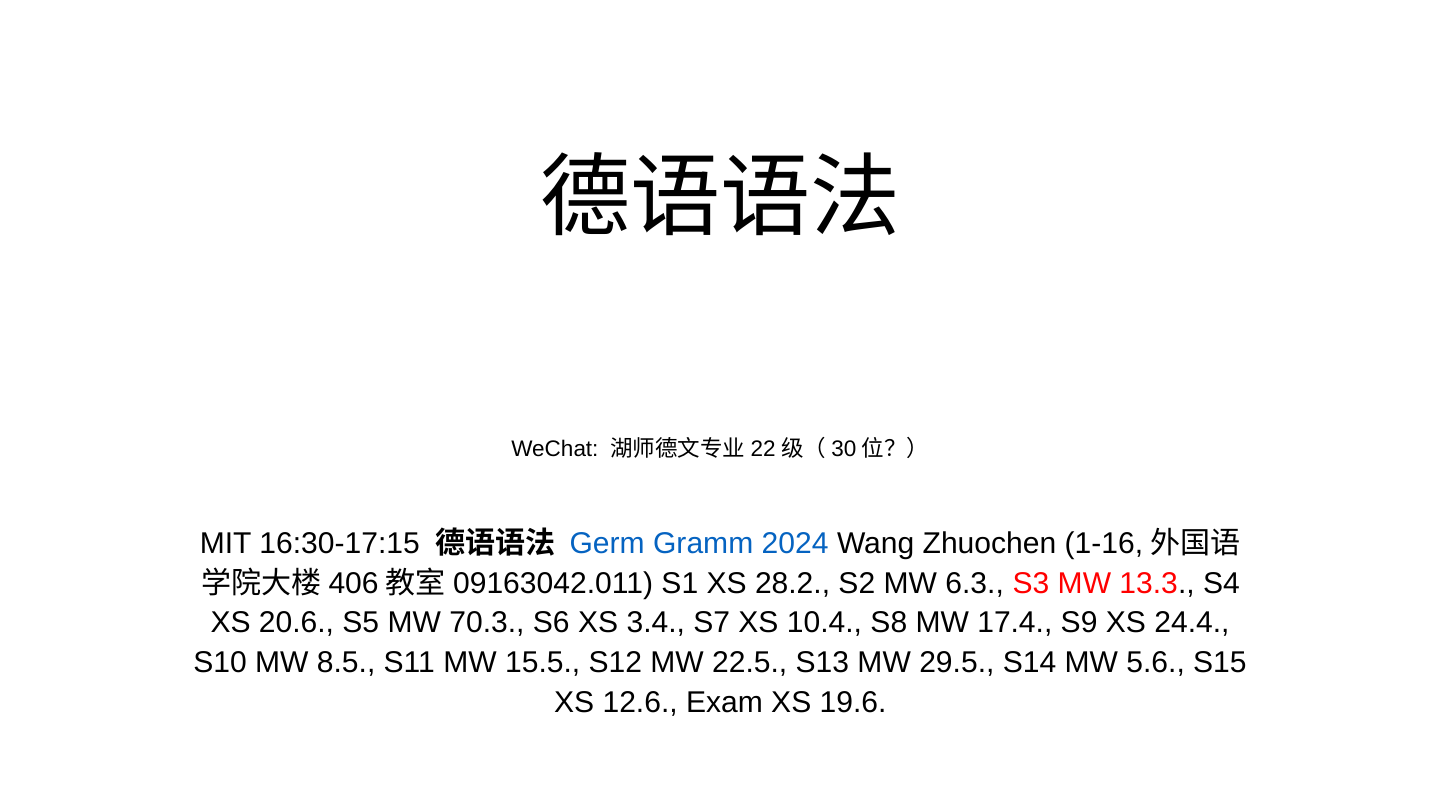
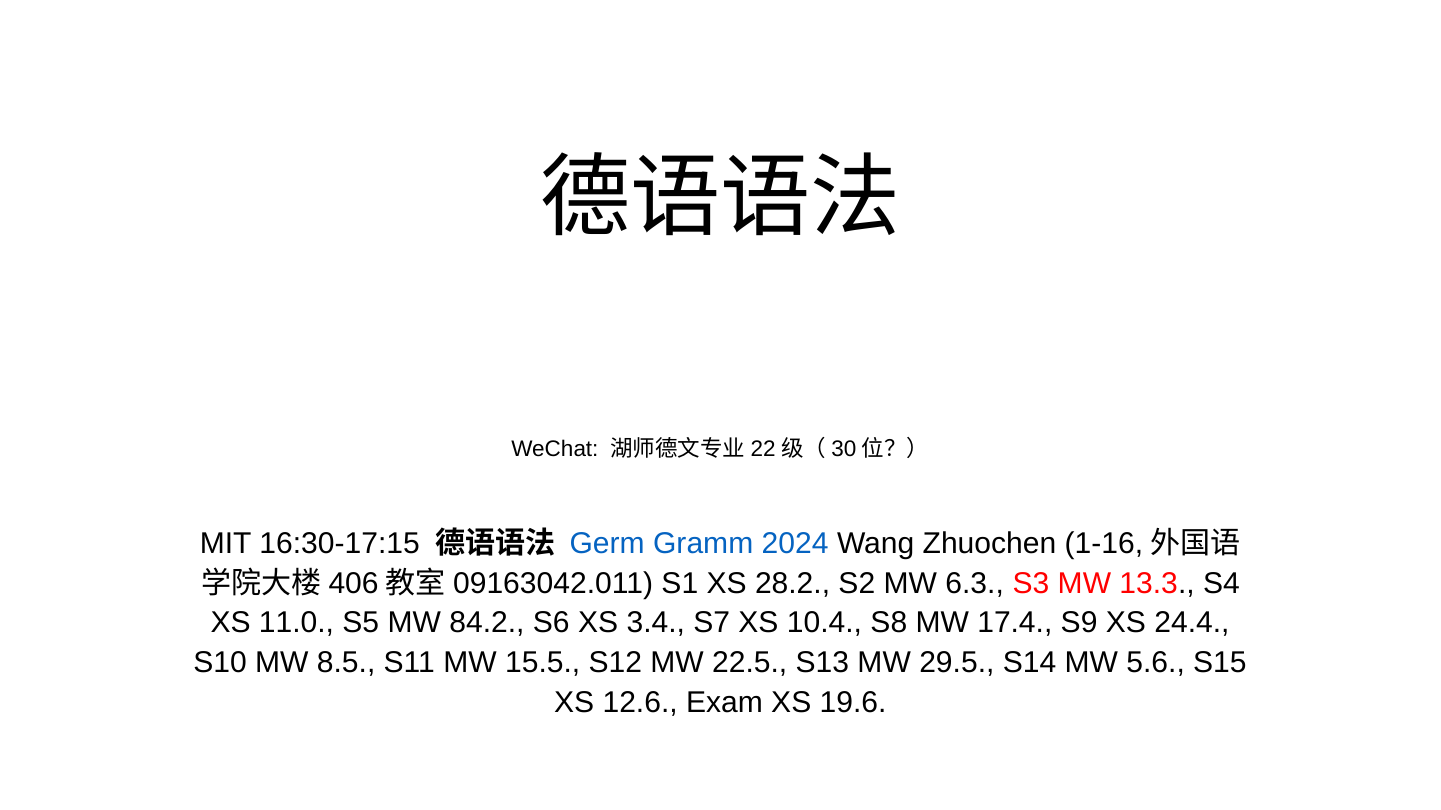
20.6: 20.6 -> 11.0
70.3: 70.3 -> 84.2
